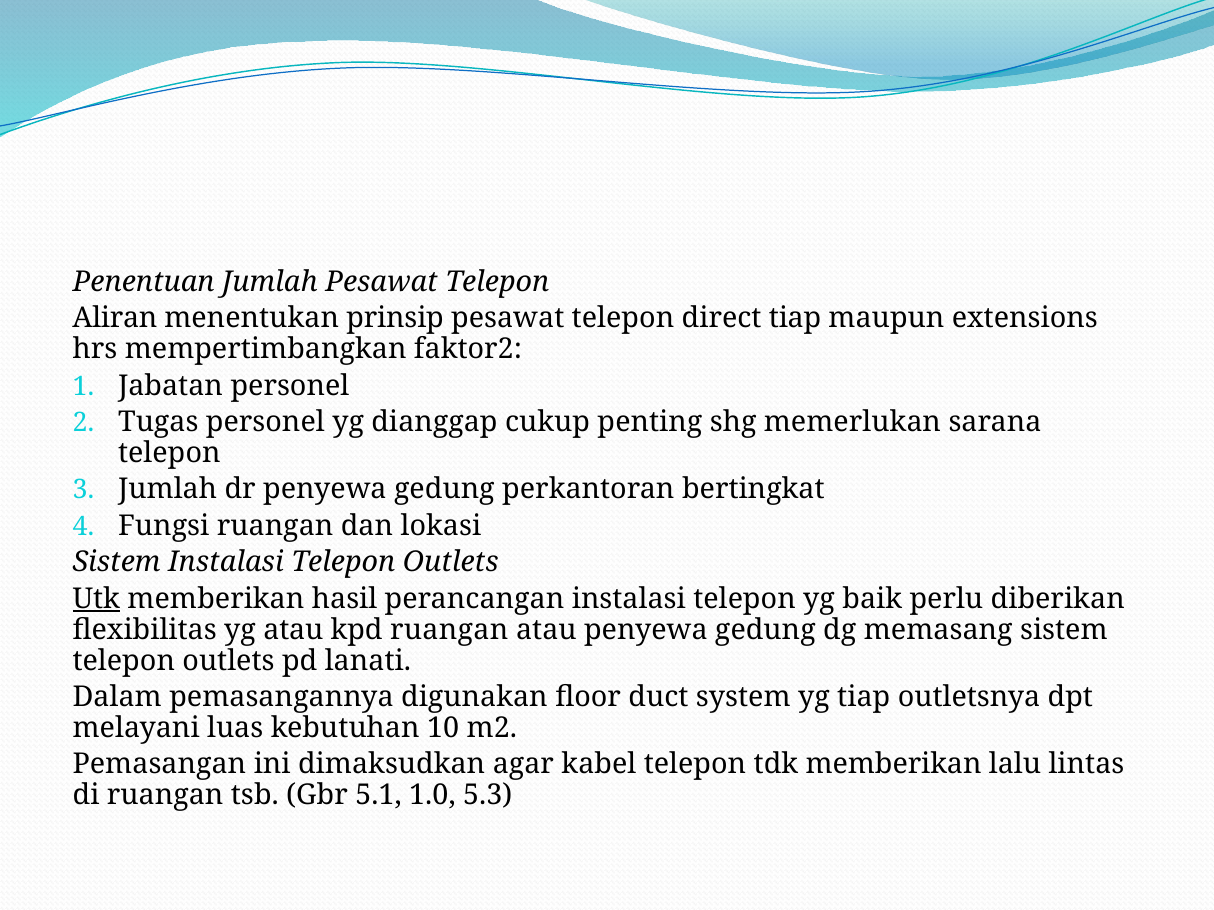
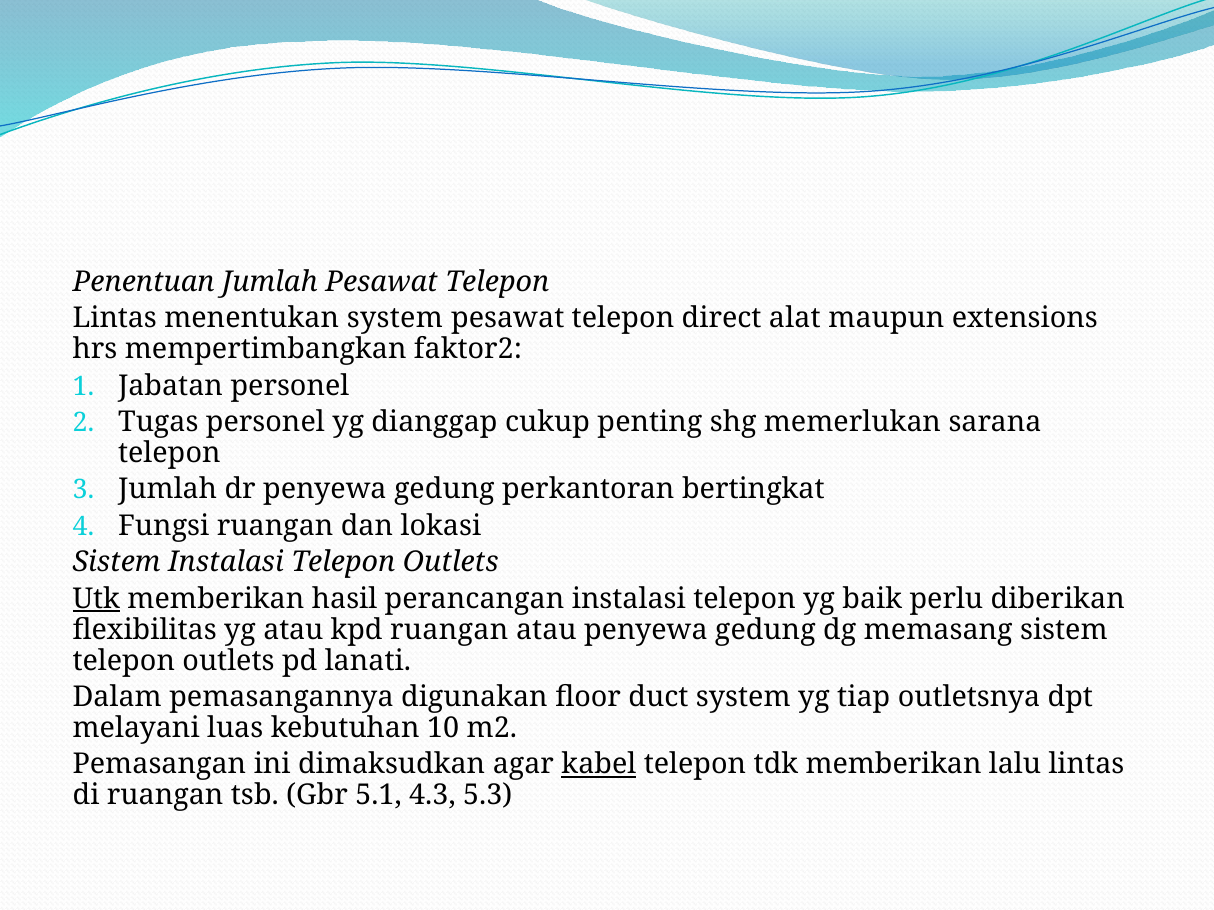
Aliran at (115, 319): Aliran -> Lintas
menentukan prinsip: prinsip -> system
direct tiap: tiap -> alat
kabel underline: none -> present
1.0: 1.0 -> 4.3
